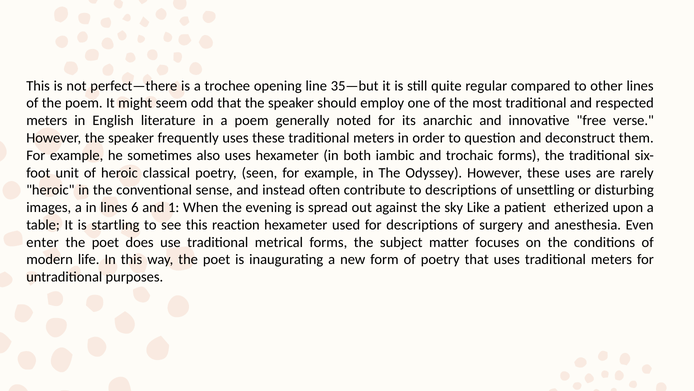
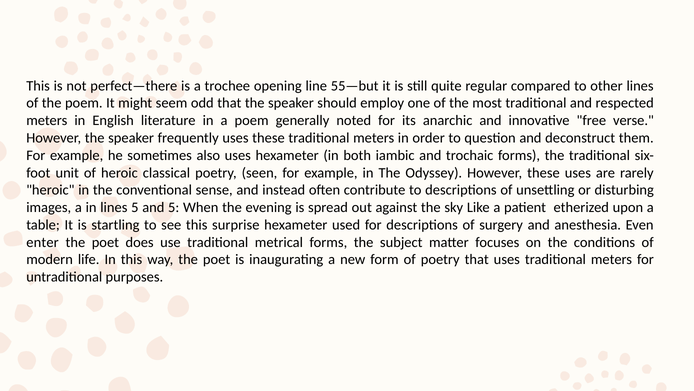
35—but: 35—but -> 55—but
lines 6: 6 -> 5
and 1: 1 -> 5
reaction: reaction -> surprise
